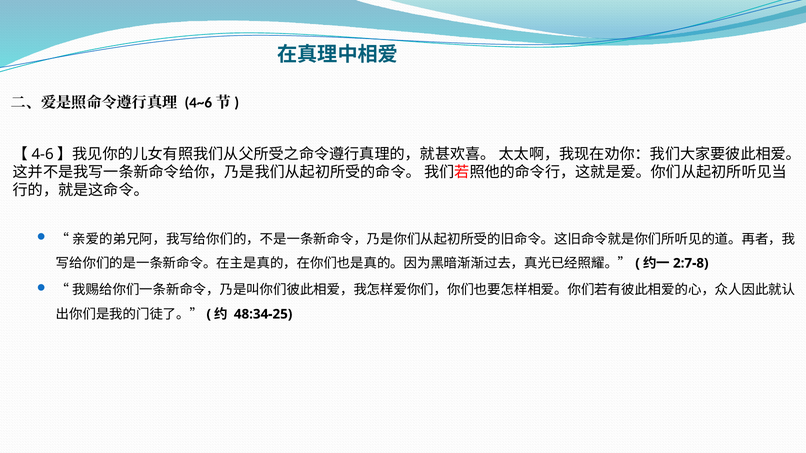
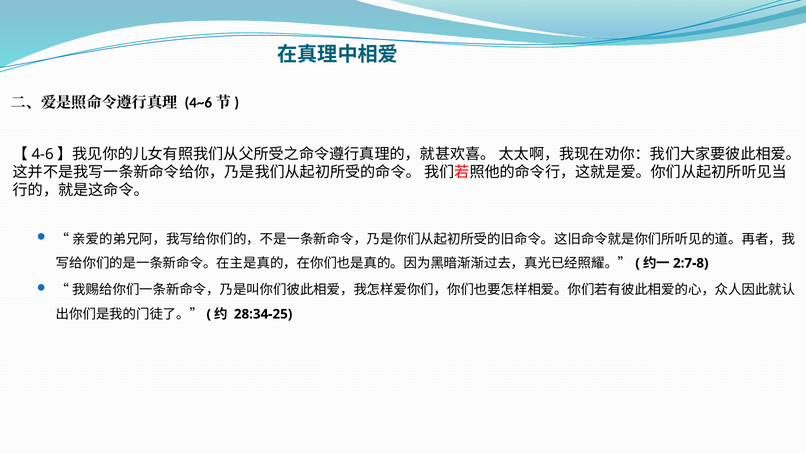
48:34-25: 48:34-25 -> 28:34-25
